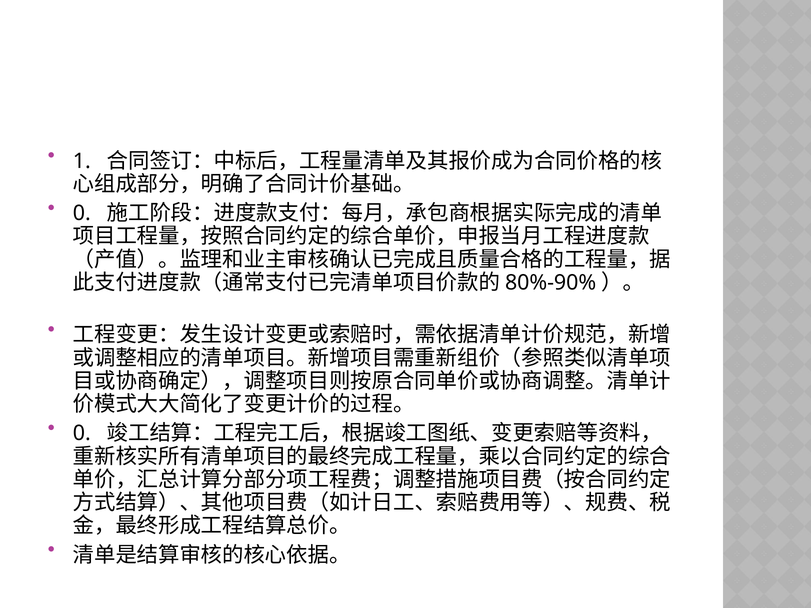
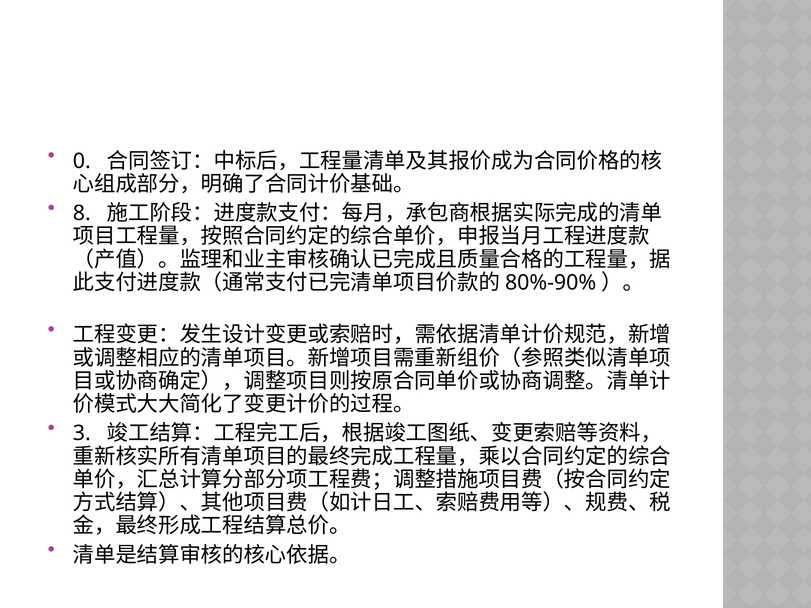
1: 1 -> 0
0 at (82, 213): 0 -> 8
0 at (82, 434): 0 -> 3
